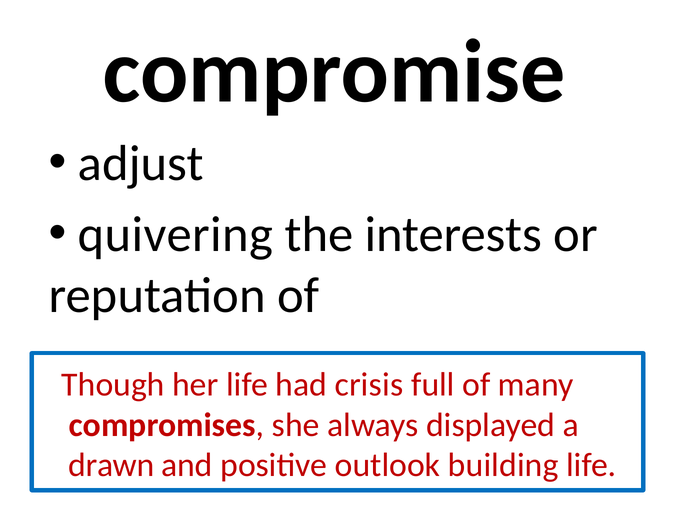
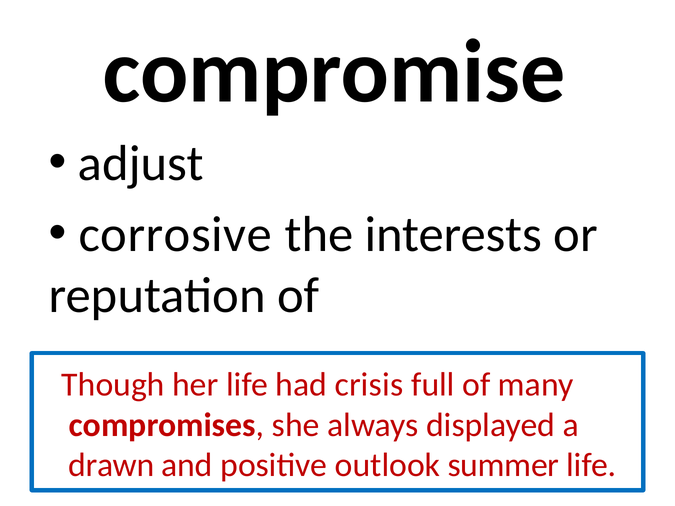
quivering: quivering -> corrosive
building: building -> summer
